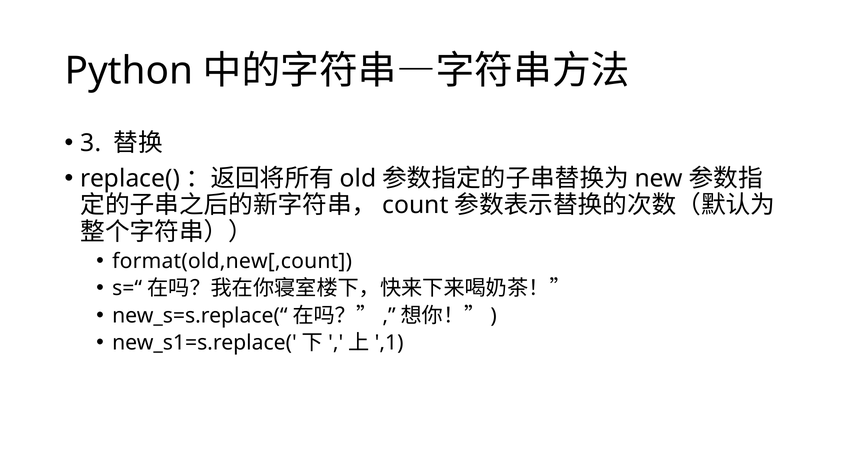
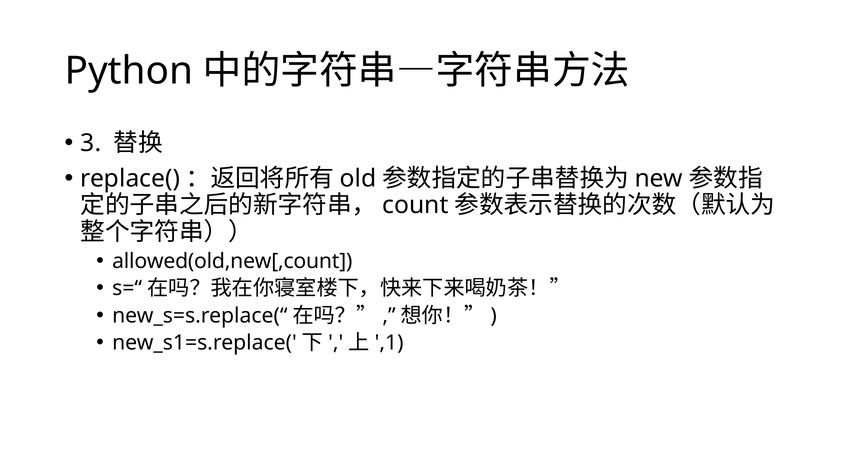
format(old,new[,count: format(old,new[,count -> allowed(old,new[,count
